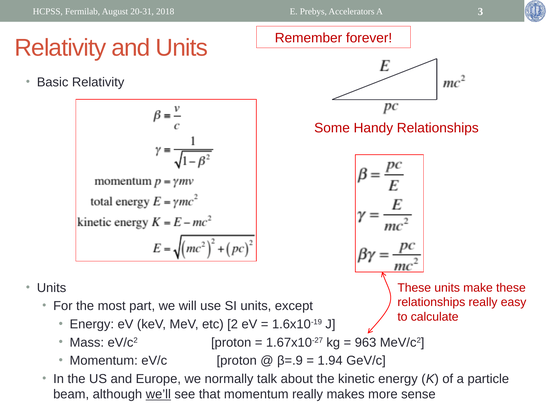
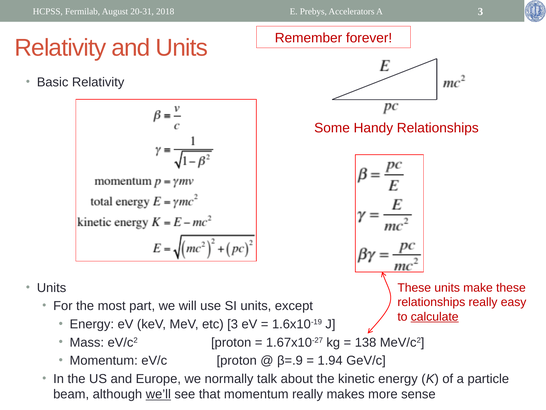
calculate underline: none -> present
etc 2: 2 -> 3
963: 963 -> 138
